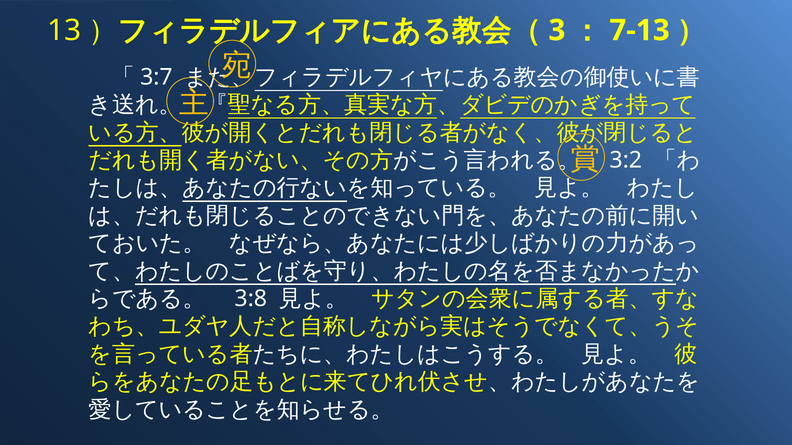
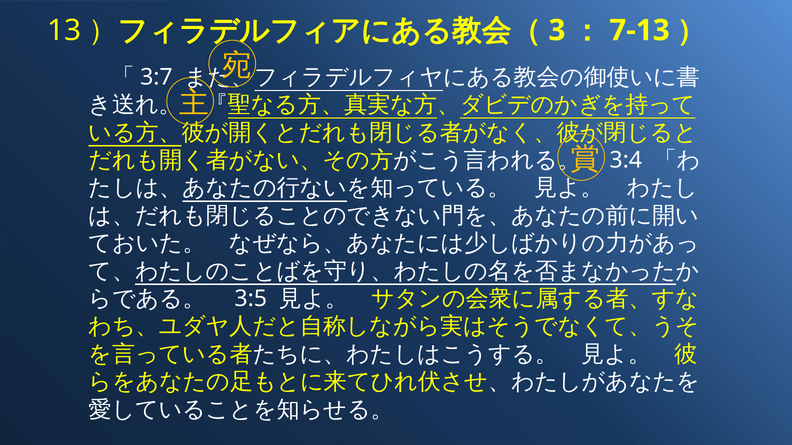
3:2: 3:2 -> 3:4
3:8: 3:8 -> 3:5
